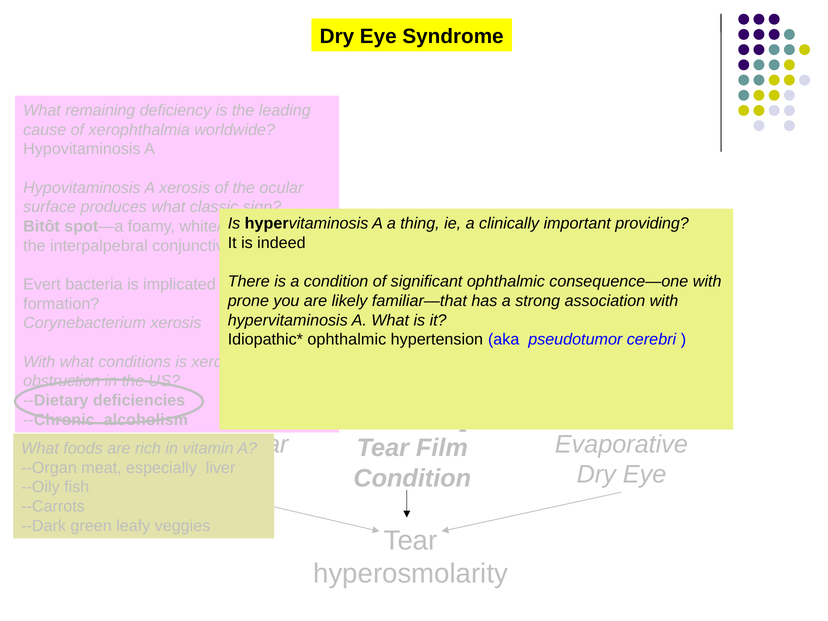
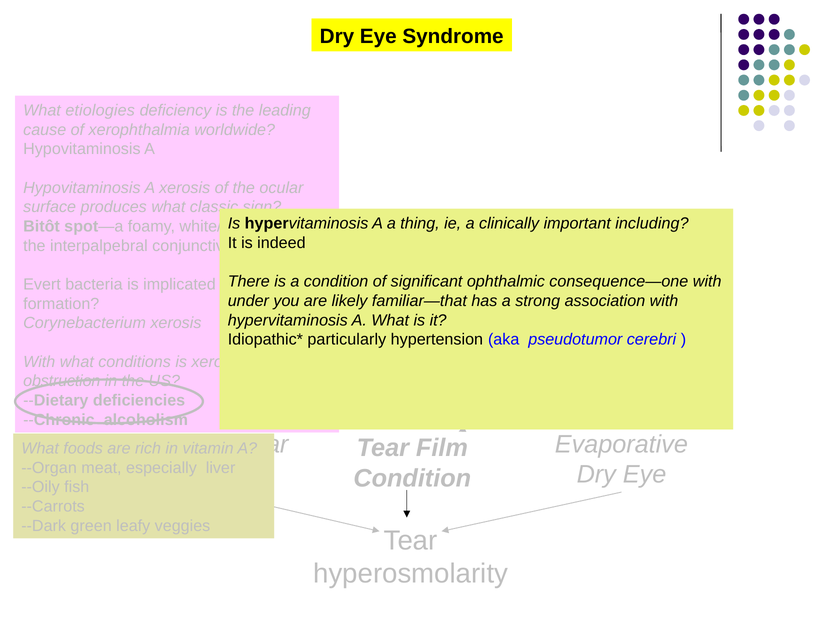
remaining: remaining -> etiologies
providing: providing -> including
prone: prone -> under
ophthalmic at (347, 340): ophthalmic -> particularly
